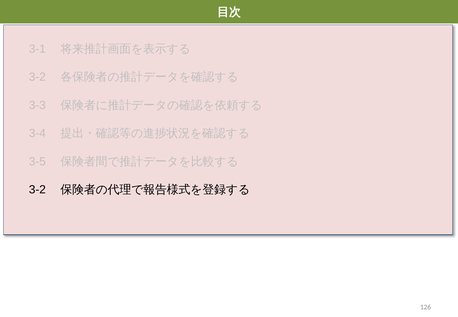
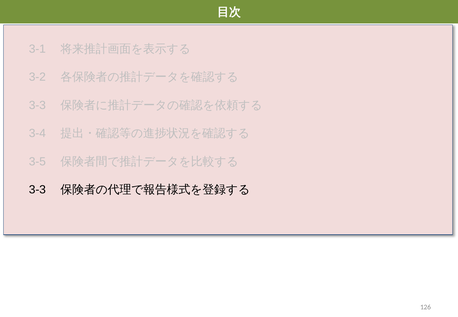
3-2 at (37, 190): 3-2 -> 3-3
